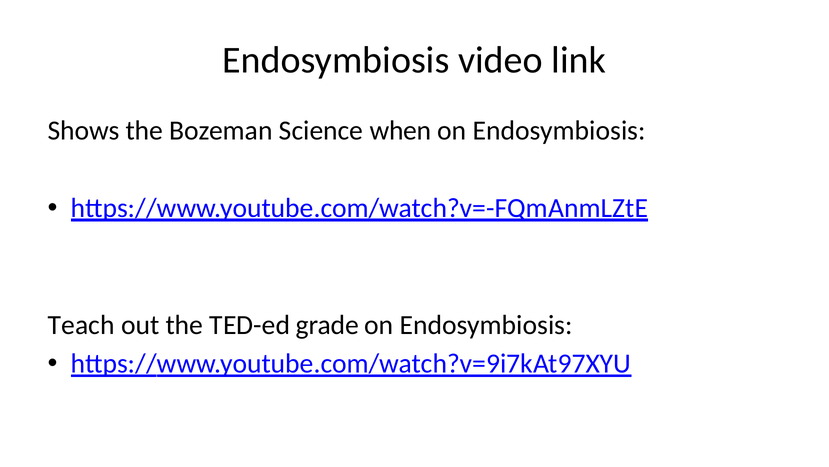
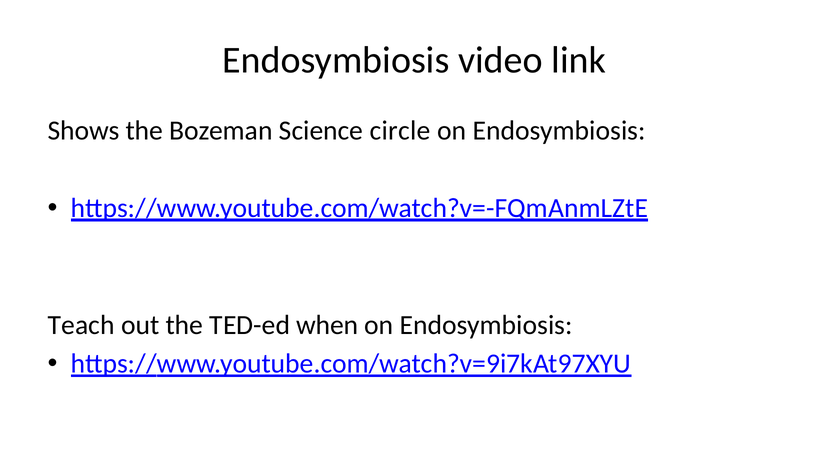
when: when -> circle
grade: grade -> when
